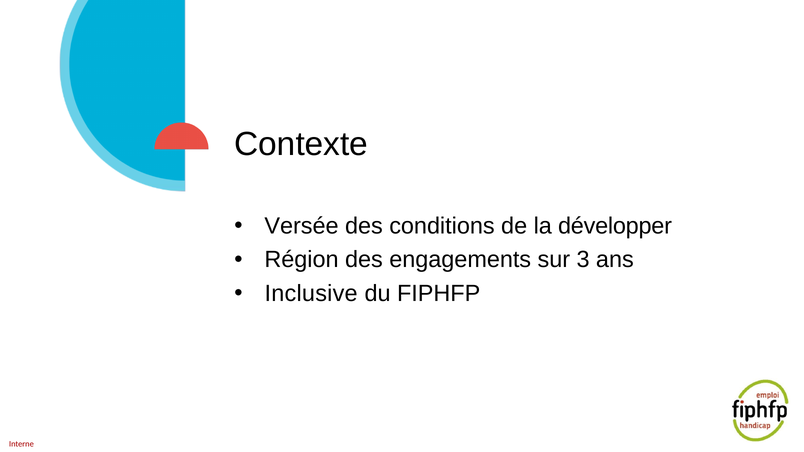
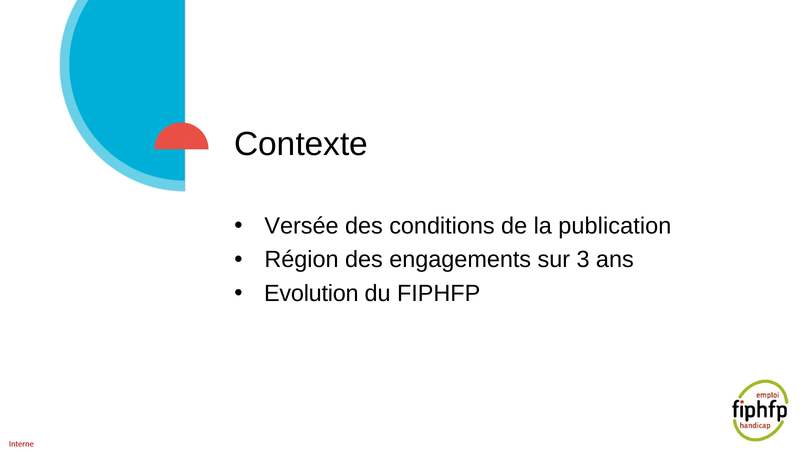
développer: développer -> publication
Inclusive: Inclusive -> Evolution
